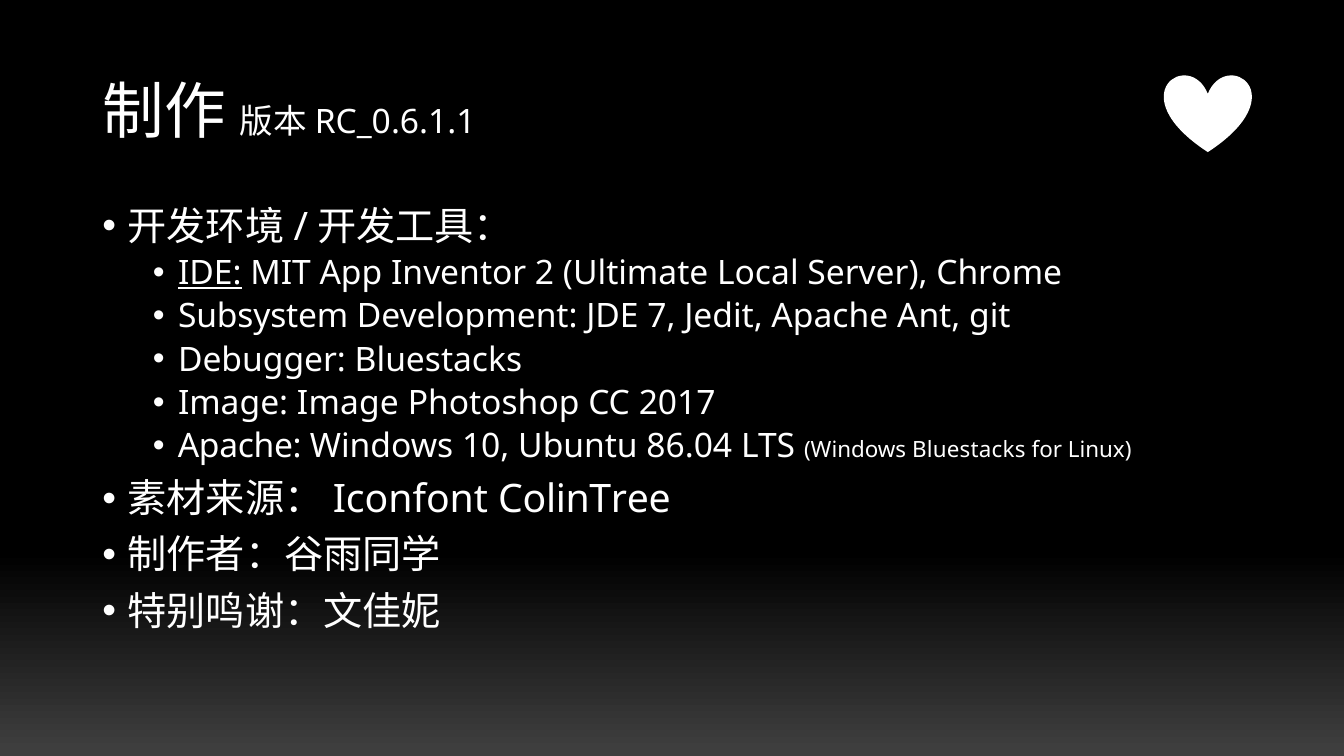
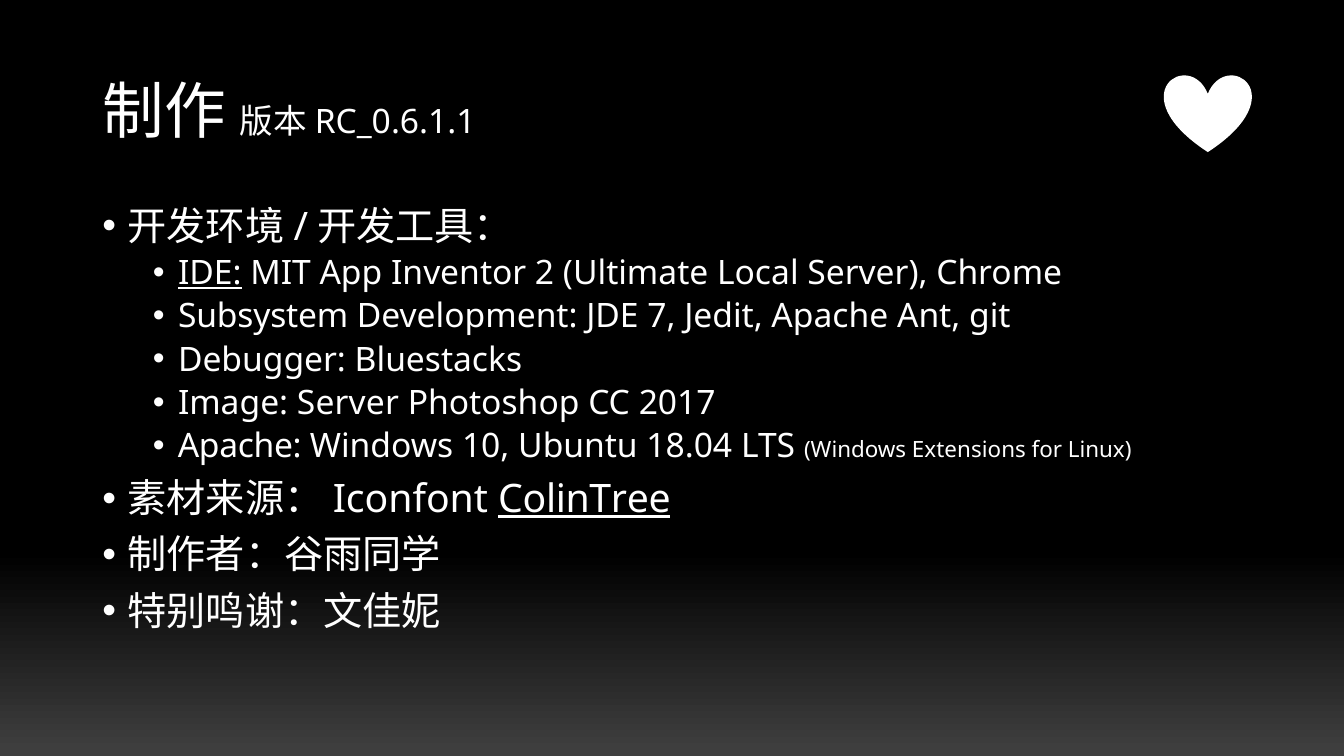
Image Image: Image -> Server
86.04: 86.04 -> 18.04
Windows Bluestacks: Bluestacks -> Extensions
ColinTree underline: none -> present
